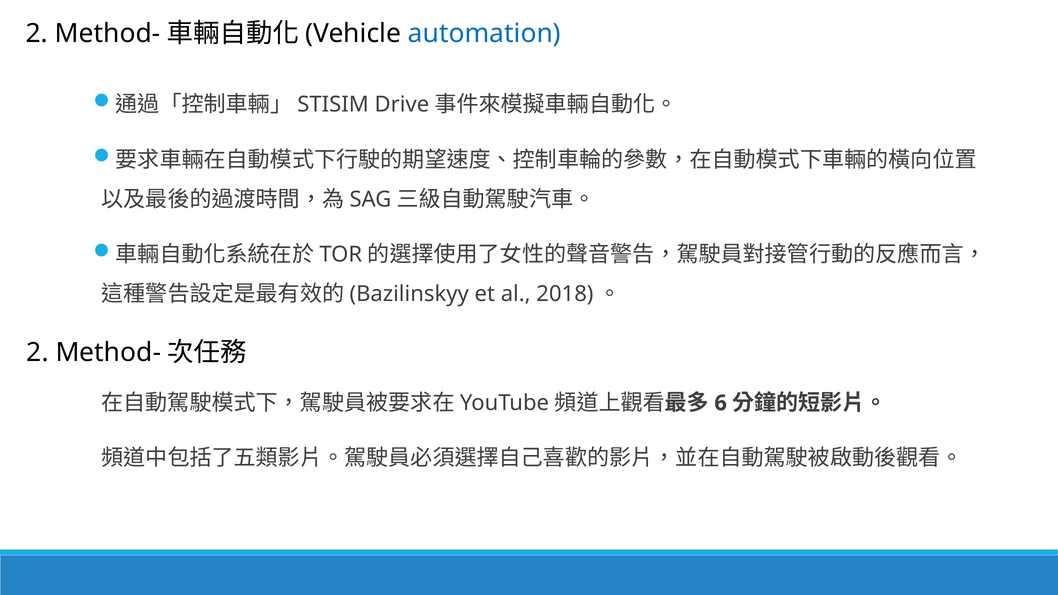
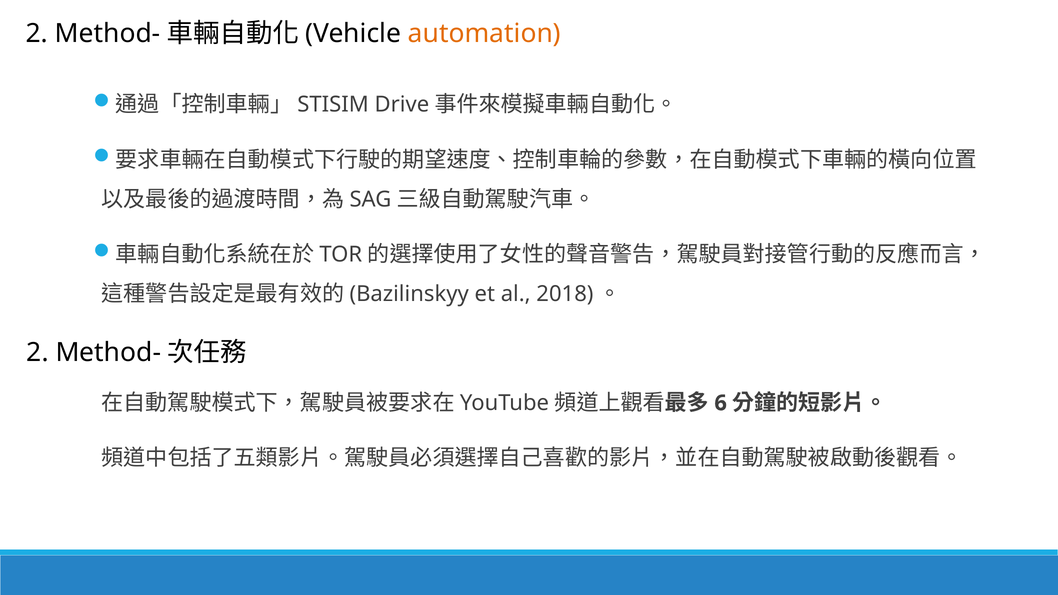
automation colour: blue -> orange
